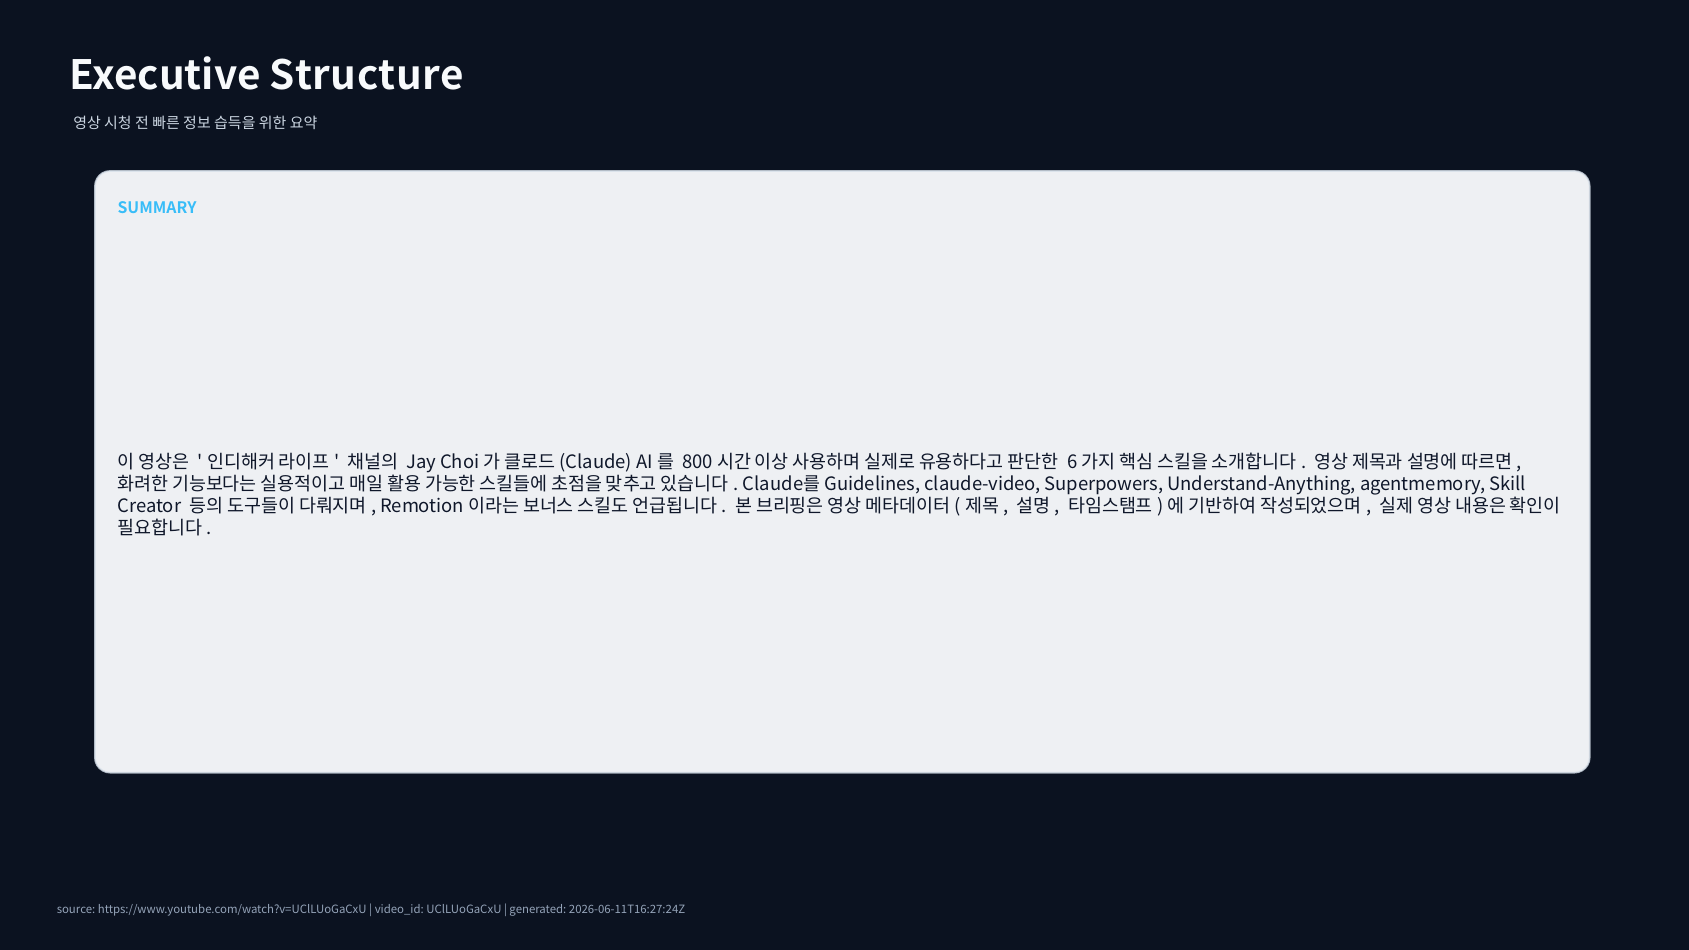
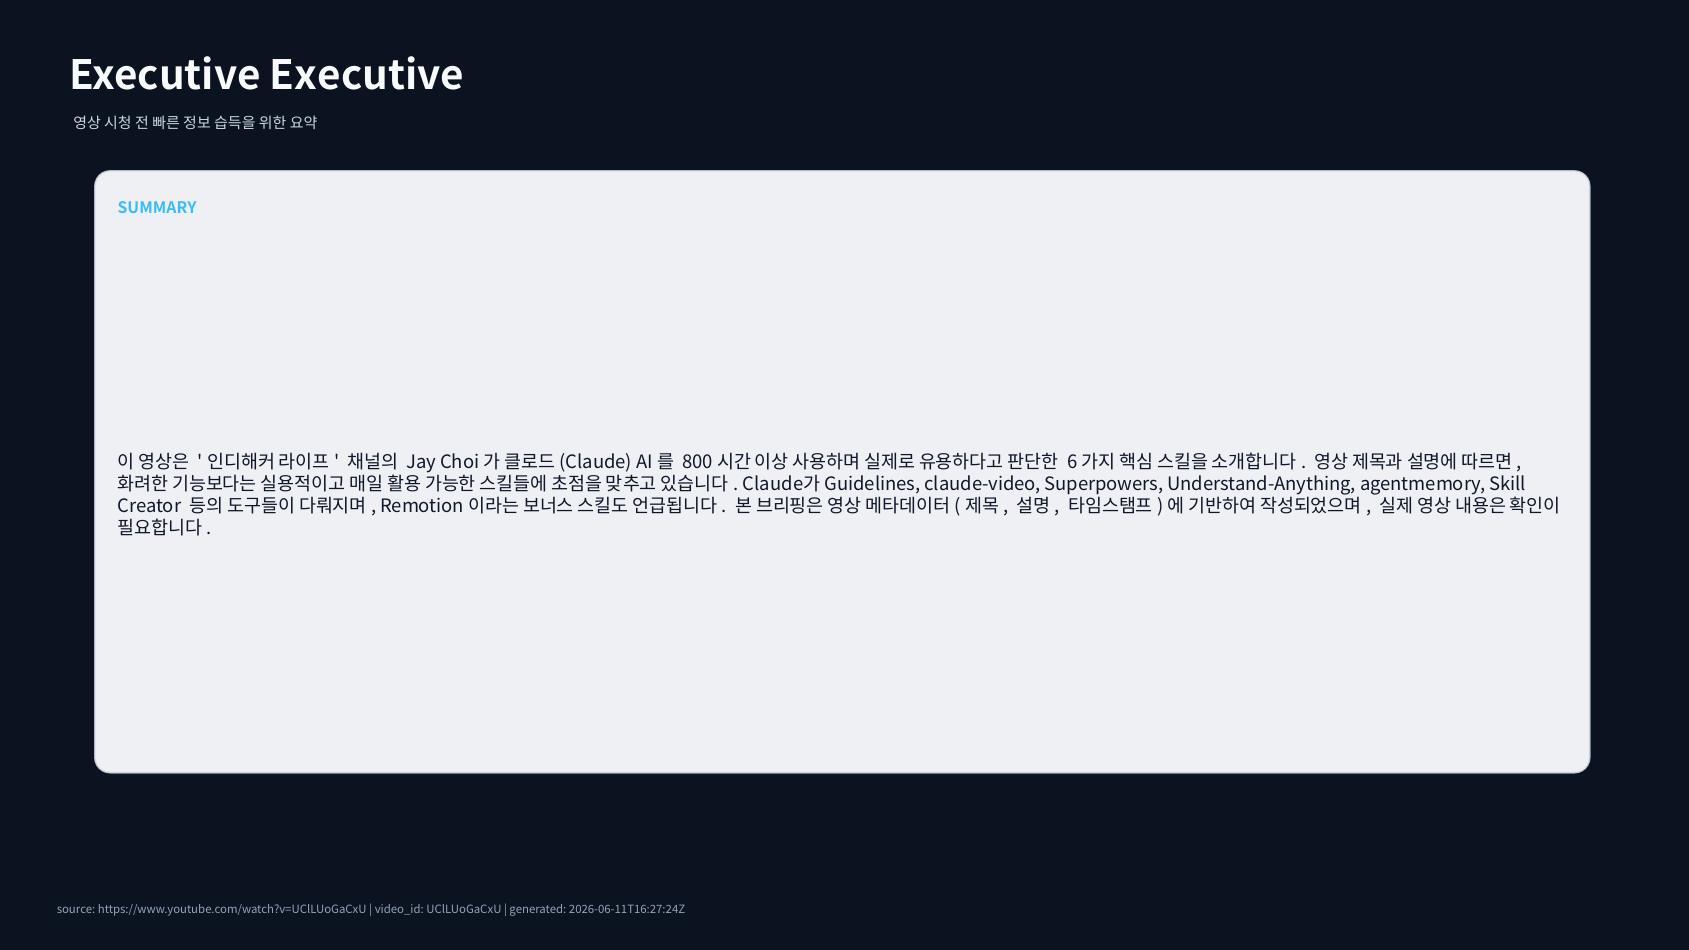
Executive Structure: Structure -> Executive
Claude를: Claude를 -> Claude가
